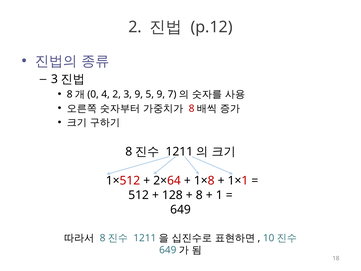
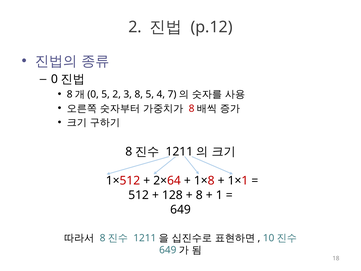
3 at (54, 79): 3 -> 0
4 at (106, 94): 4 -> 5
3 9: 9 -> 8
5 9: 9 -> 4
